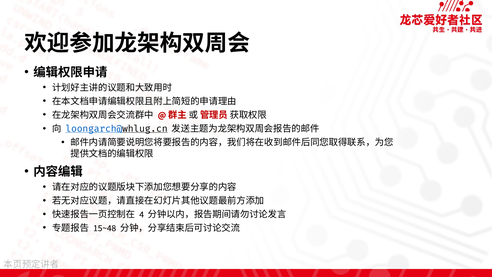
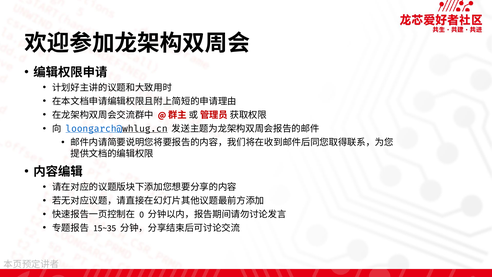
4: 4 -> 0
15~48: 15~48 -> 15~35
